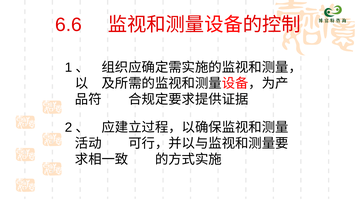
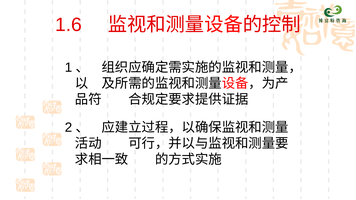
6.6: 6.6 -> 1.6
